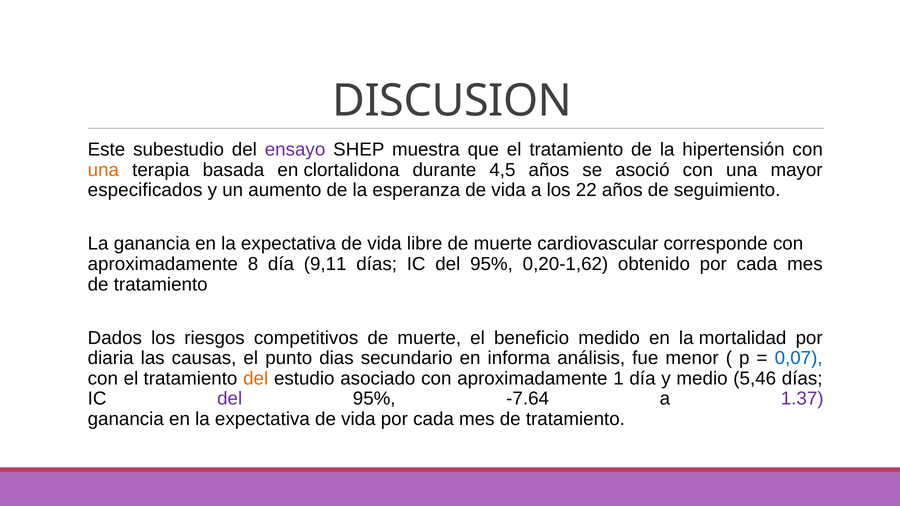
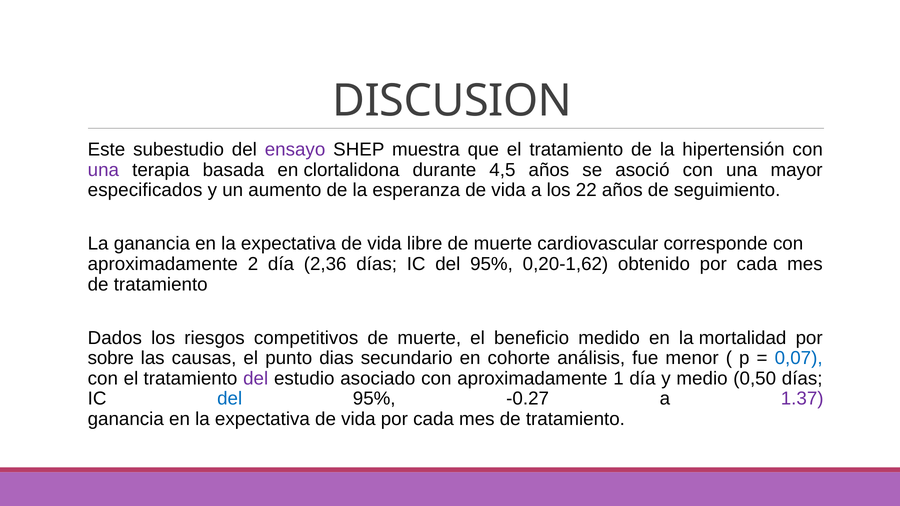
una at (103, 170) colour: orange -> purple
8: 8 -> 2
9,11: 9,11 -> 2,36
diaria: diaria -> sobre
informa: informa -> cohorte
del at (256, 379) colour: orange -> purple
5,46: 5,46 -> 0,50
del at (230, 399) colour: purple -> blue
-7.64: -7.64 -> -0.27
